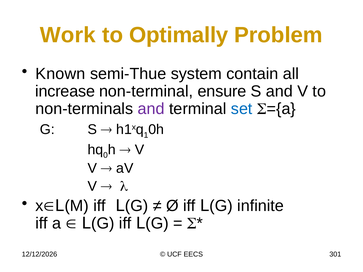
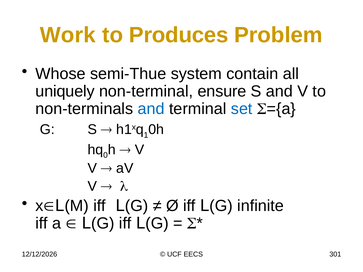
Optimally: Optimally -> Produces
Known: Known -> Whose
increase: increase -> uniquely
and at (151, 109) colour: purple -> blue
